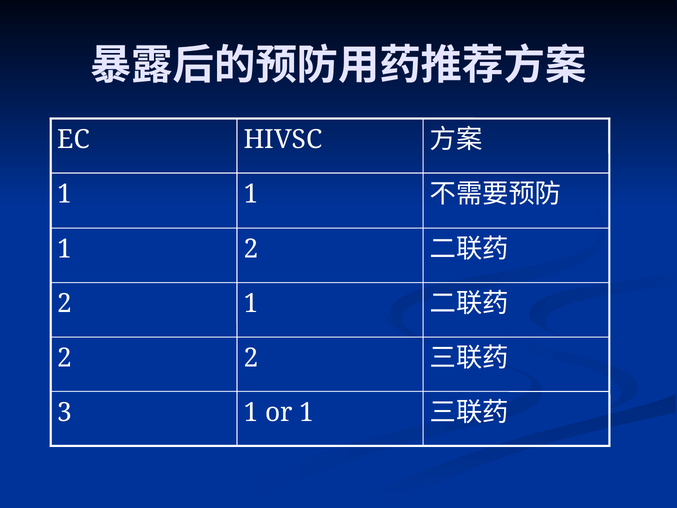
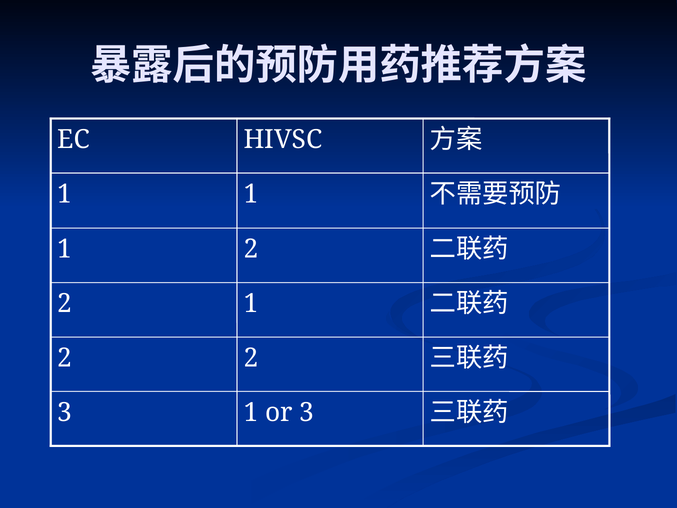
or 1: 1 -> 3
